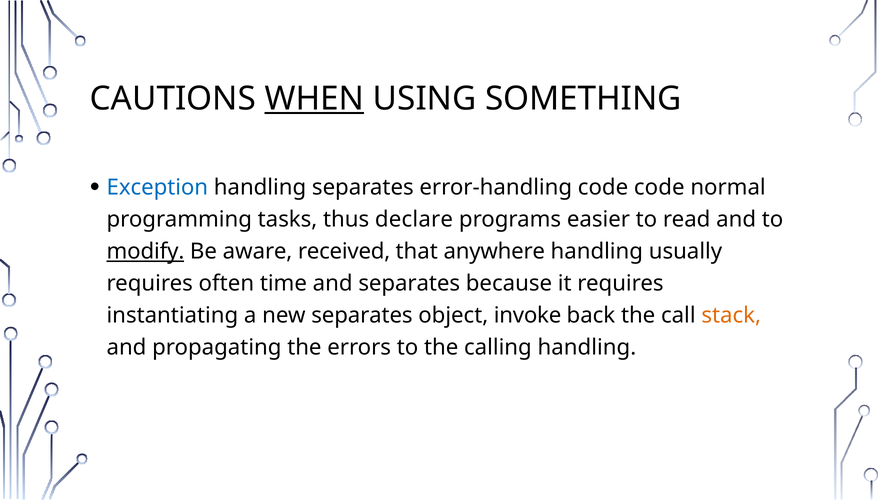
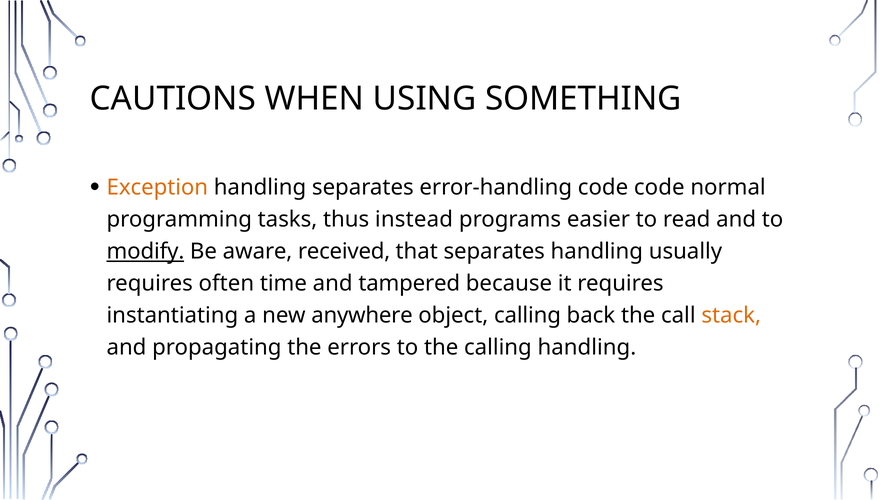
WHEN underline: present -> none
Exception colour: blue -> orange
declare: declare -> instead
that anywhere: anywhere -> separates
and separates: separates -> tampered
new separates: separates -> anywhere
object invoke: invoke -> calling
